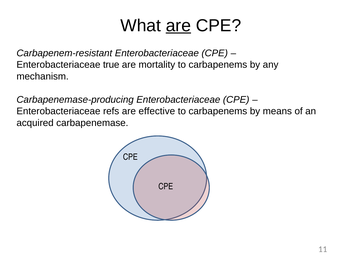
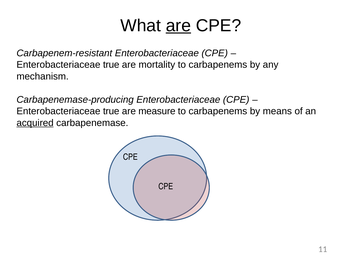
refs at (111, 111): refs -> true
effective: effective -> measure
acquired underline: none -> present
